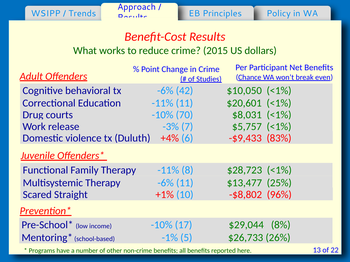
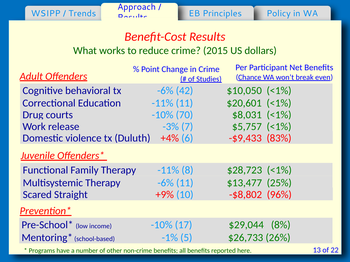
+1%: +1% -> +9%
